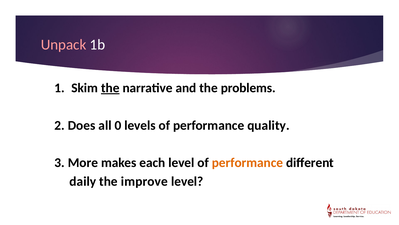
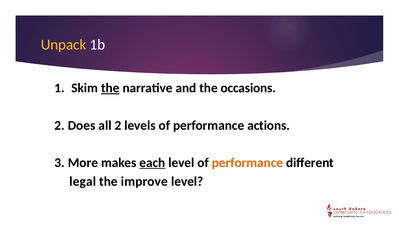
Unpack colour: pink -> yellow
problems: problems -> occasions
all 0: 0 -> 2
quality: quality -> actions
each underline: none -> present
daily: daily -> legal
